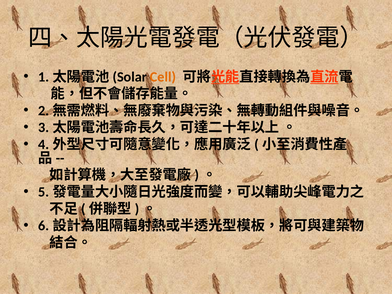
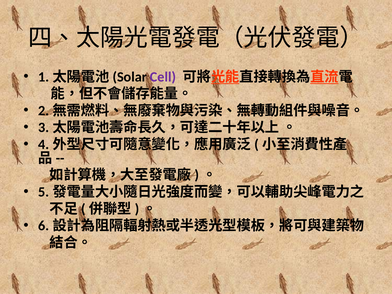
Cell colour: orange -> purple
